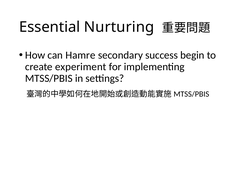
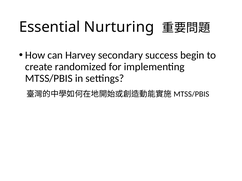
Hamre: Hamre -> Harvey
experiment: experiment -> randomized
